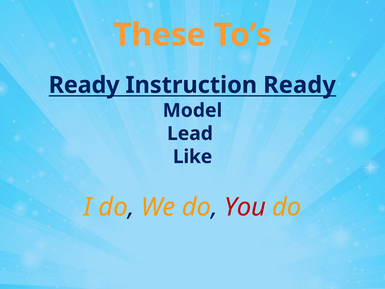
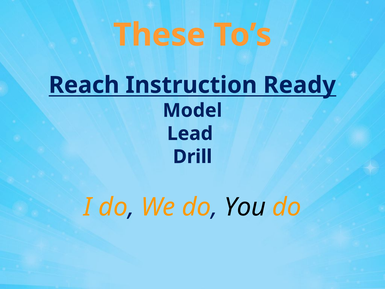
Ready at (84, 85): Ready -> Reach
Like: Like -> Drill
You colour: red -> black
